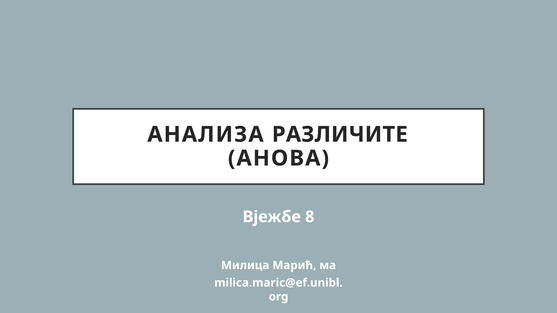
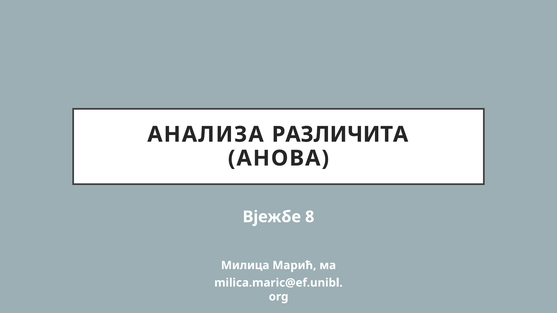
РАЗЛИЧИТЕ: РАЗЛИЧИТЕ -> РАЗЛИЧИТА
